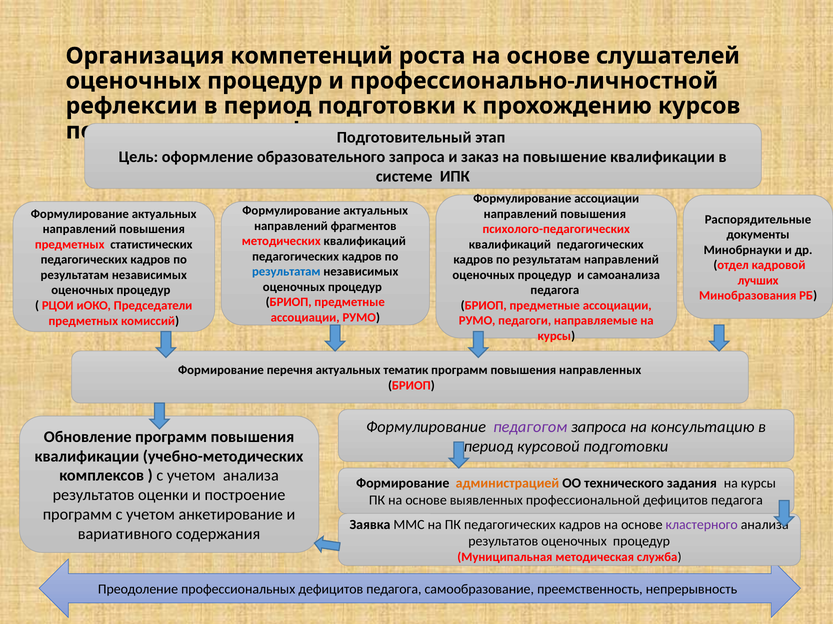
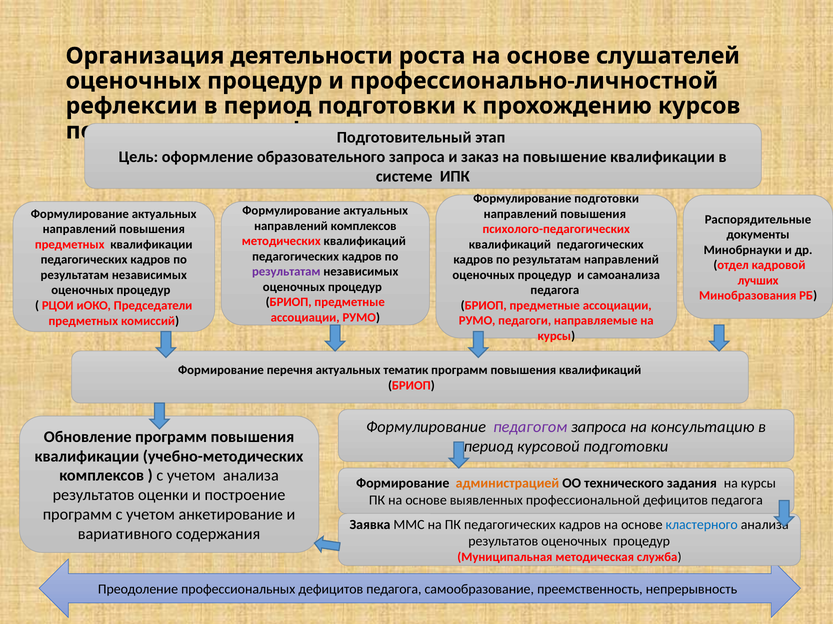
компетенций: компетенций -> деятельности
Формулирование ассоциации: ассоциации -> подготовки
направлений фрагментов: фрагментов -> комплексов
предметных статистических: статистических -> квалификации
результатам at (286, 272) colour: blue -> purple
повышения направленных: направленных -> квалификаций
кластерного colour: purple -> blue
